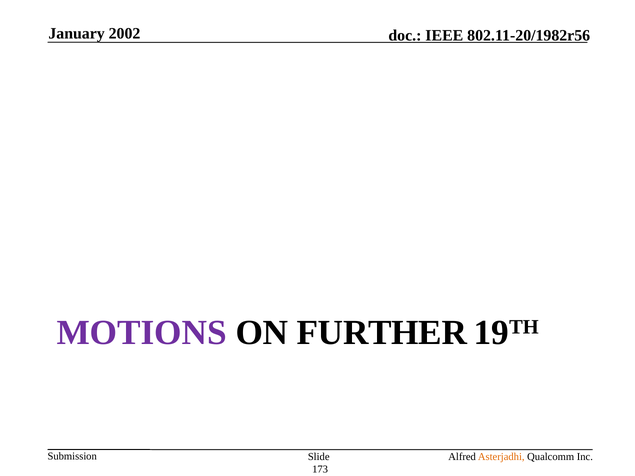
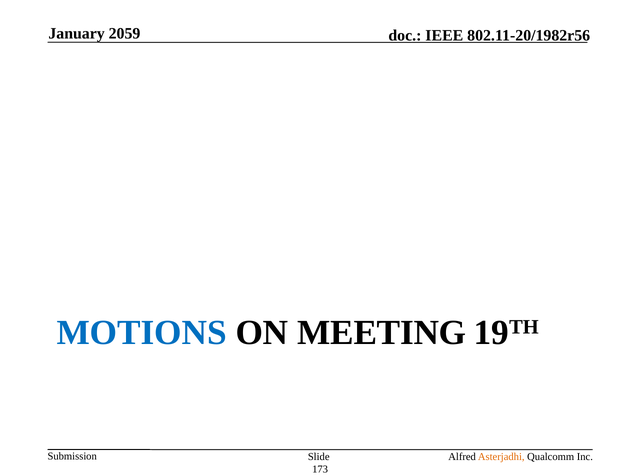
2002: 2002 -> 2059
MOTIONS colour: purple -> blue
FURTHER: FURTHER -> MEETING
